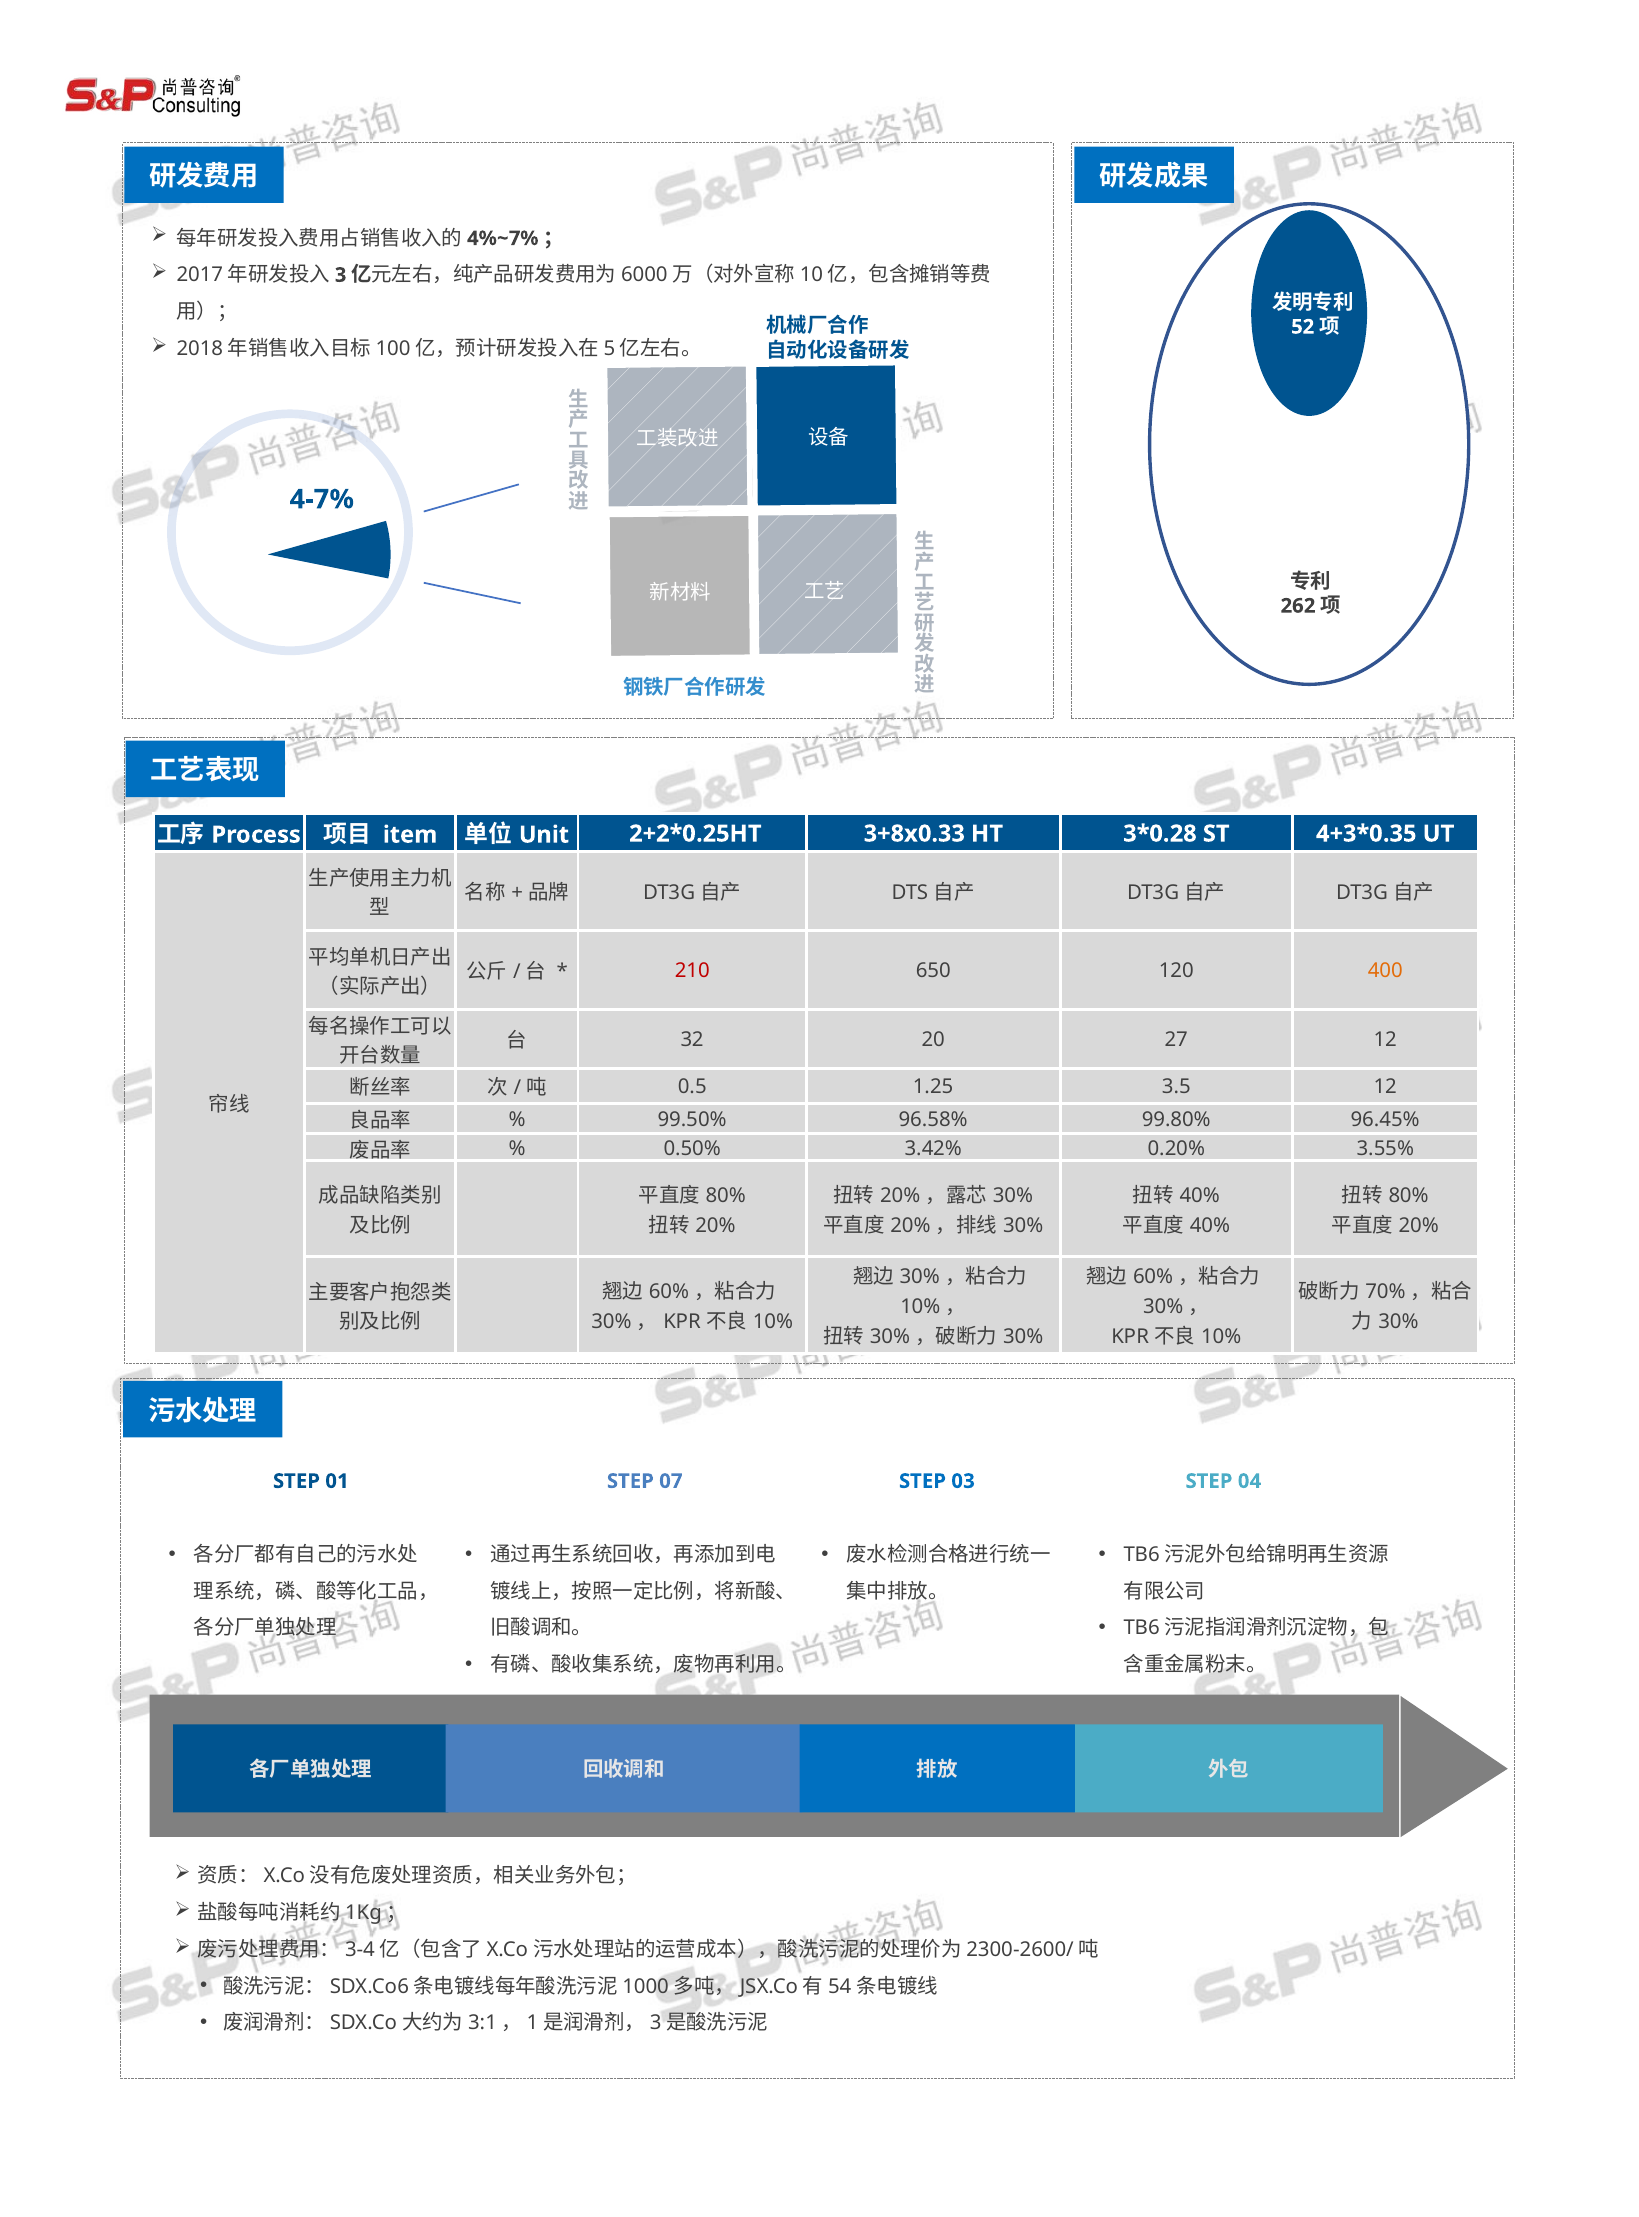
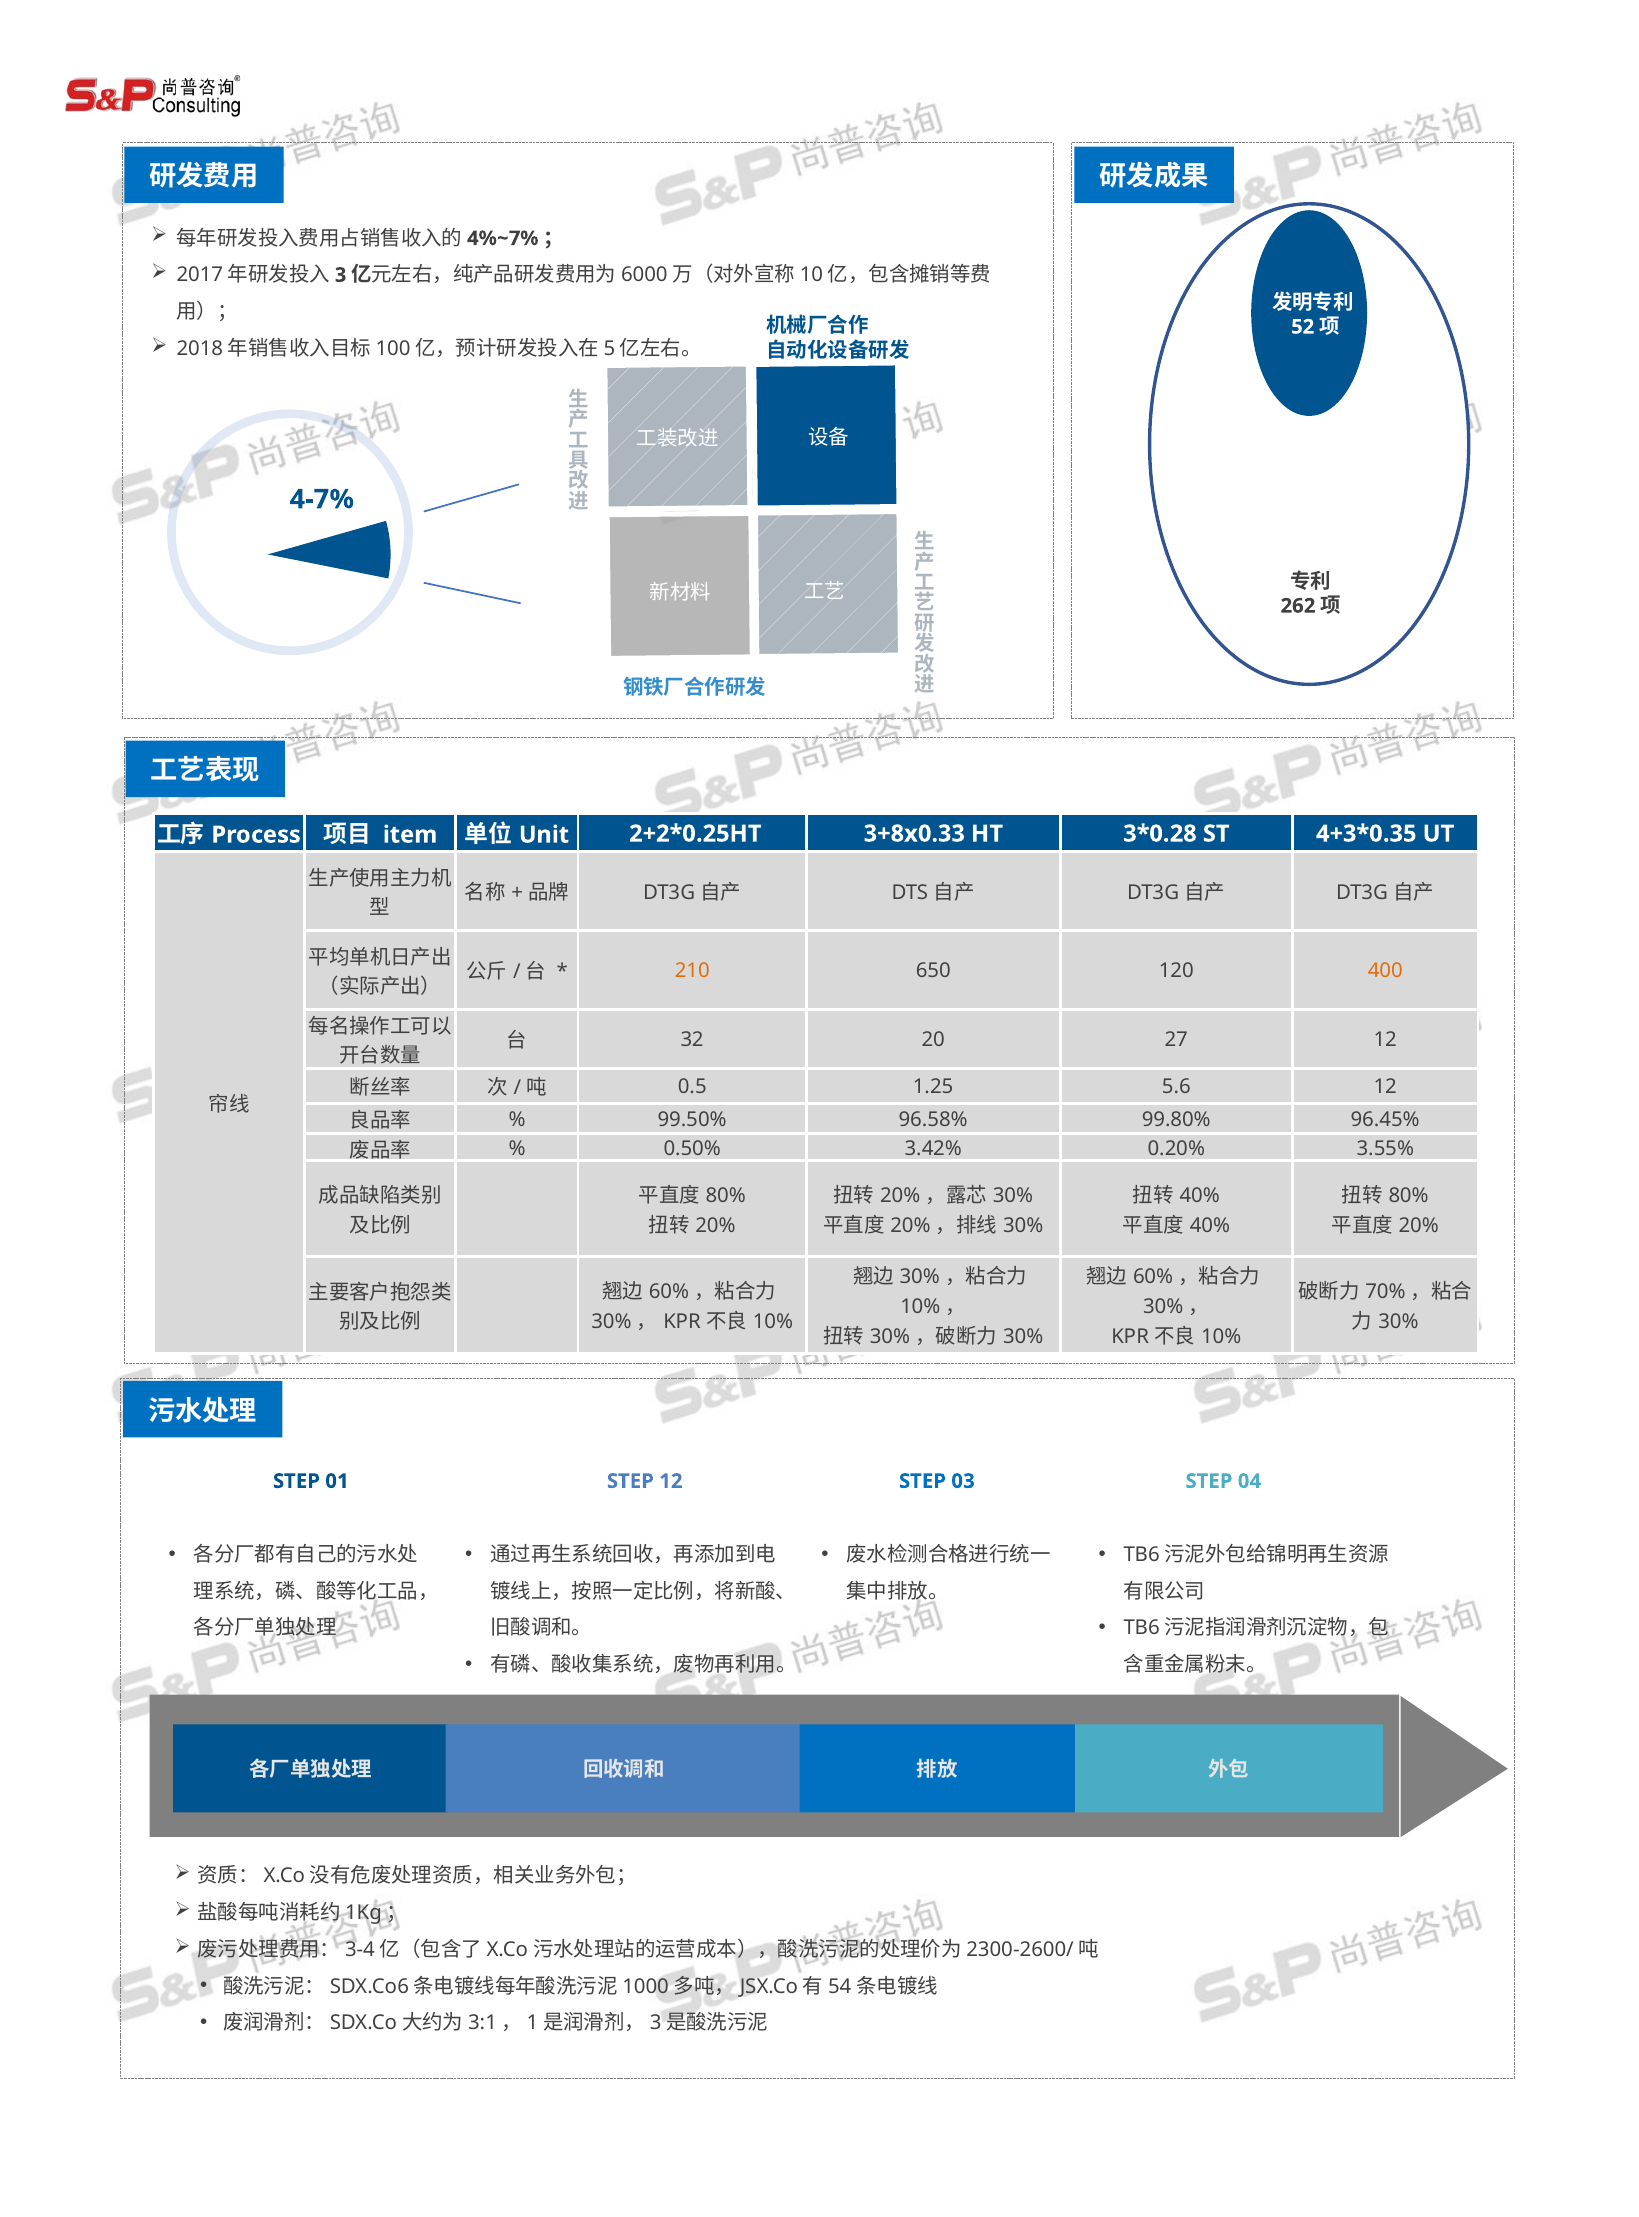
210 colour: red -> orange
3.5: 3.5 -> 5.6
STEP 07: 07 -> 12
